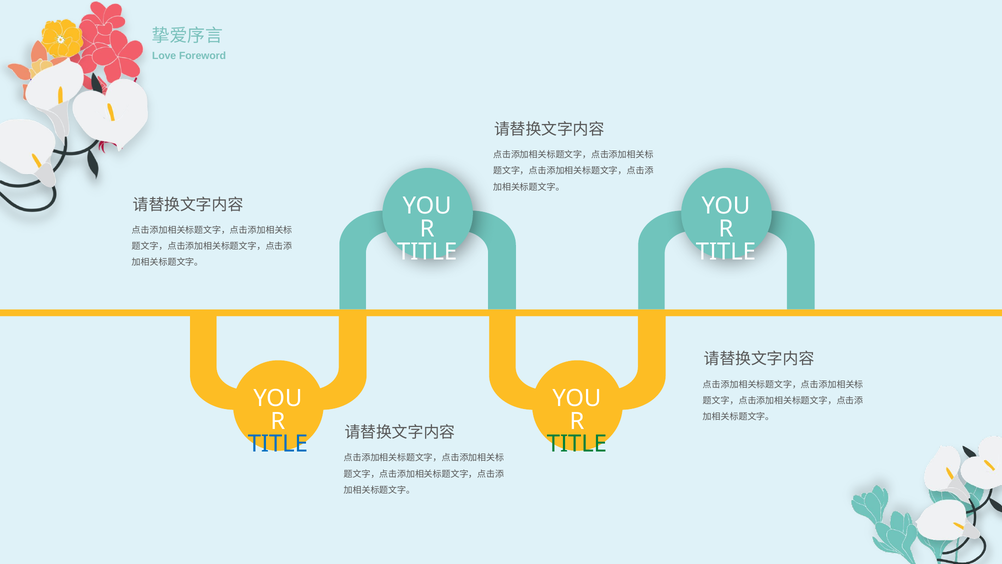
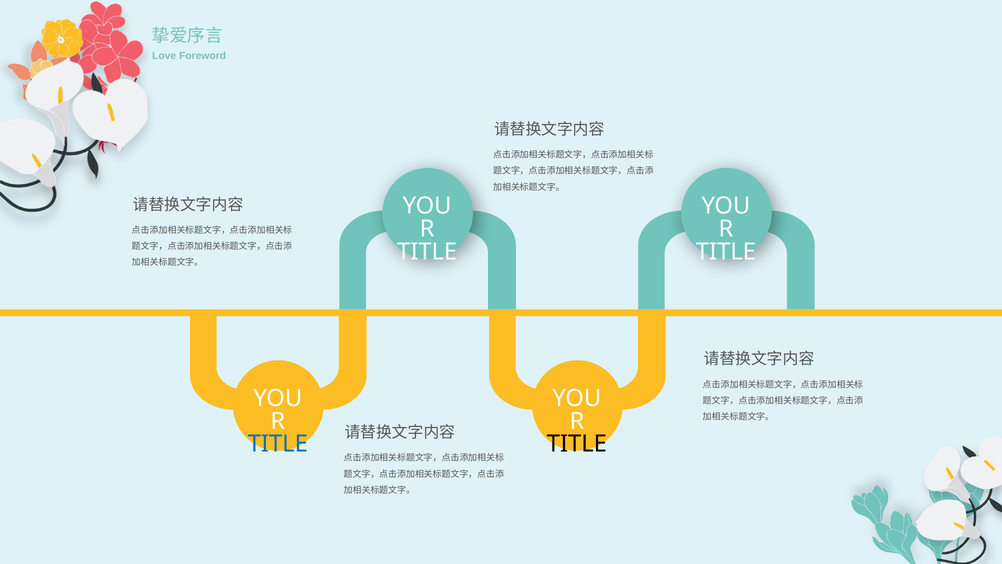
TITLE at (577, 444) colour: green -> black
